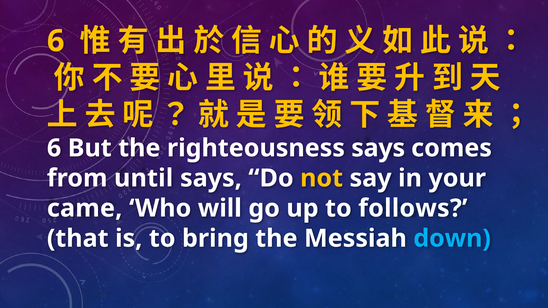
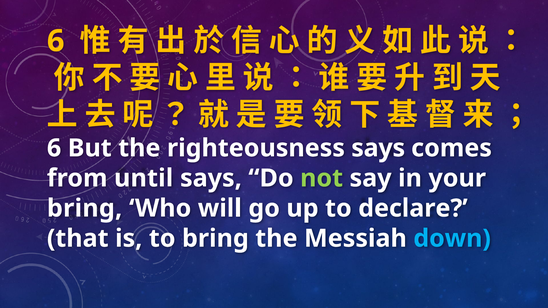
not colour: yellow -> light green
came at (85, 208): came -> bring
follows: follows -> declare
